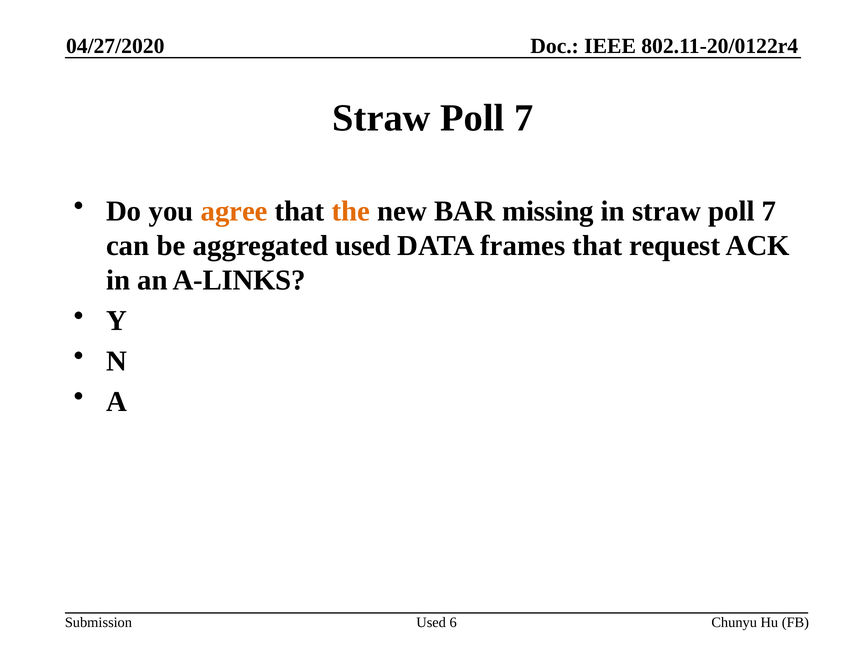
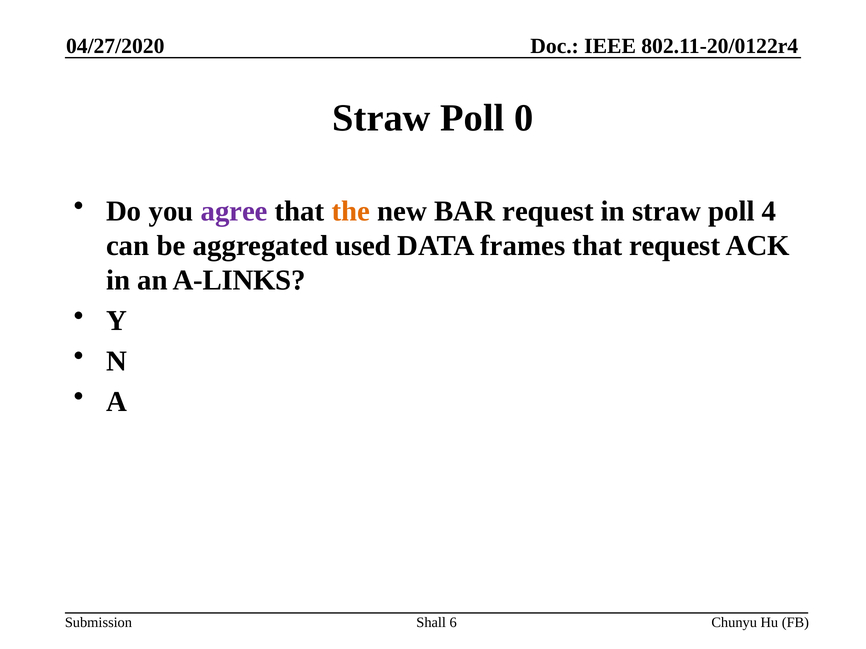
7 at (524, 118): 7 -> 0
agree colour: orange -> purple
BAR missing: missing -> request
in straw poll 7: 7 -> 4
Used at (431, 623): Used -> Shall
